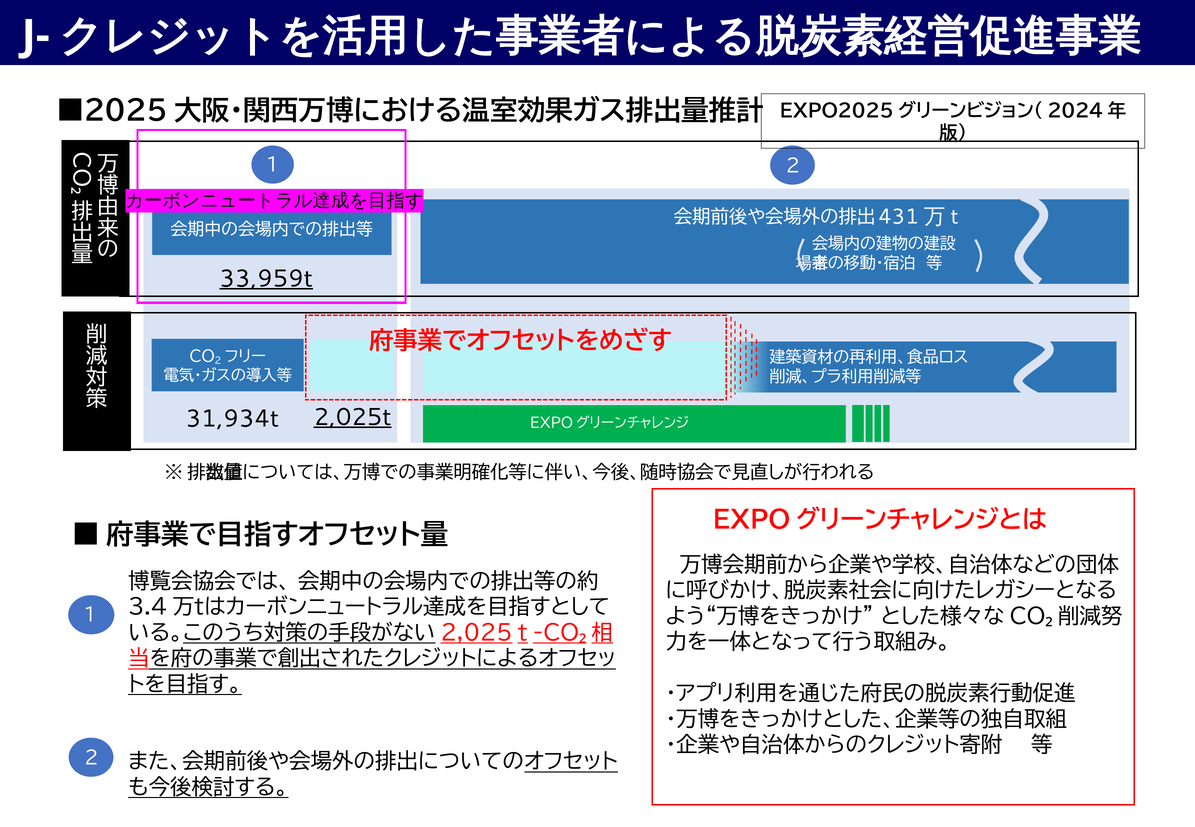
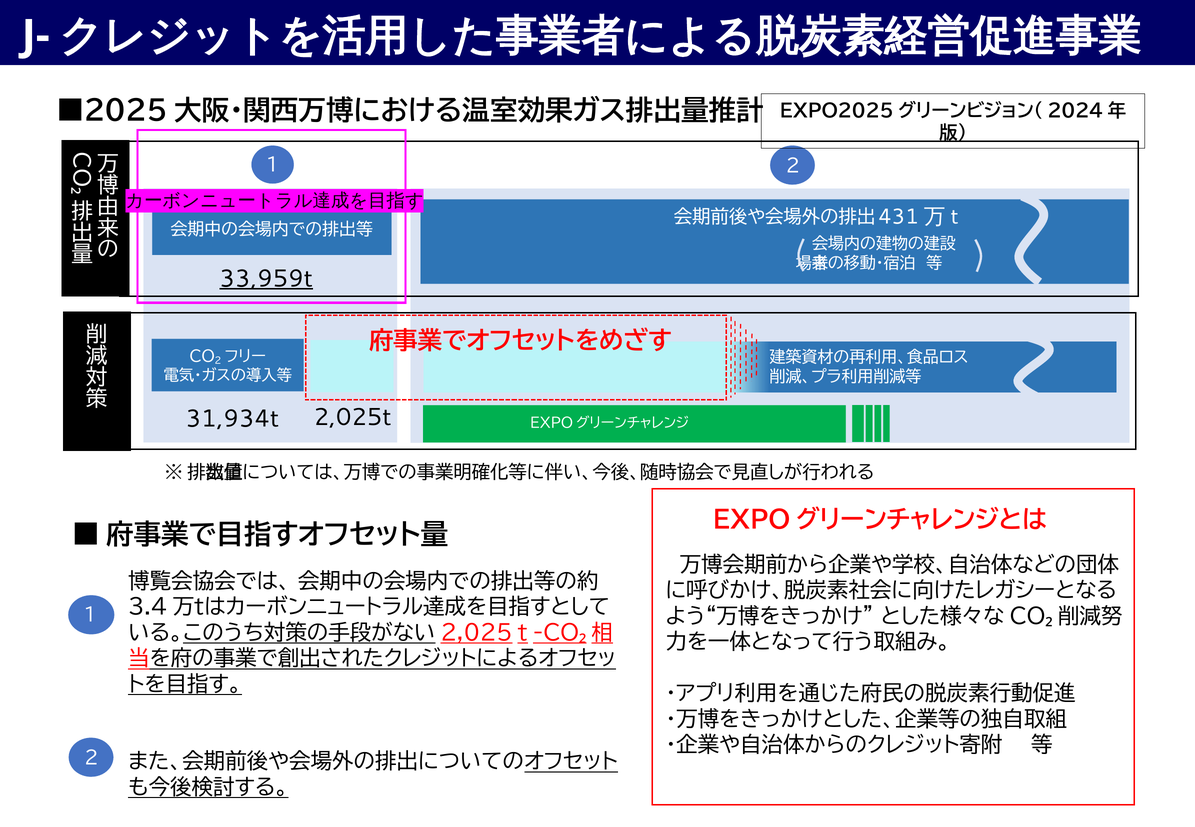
2,025t underline: present -> none
